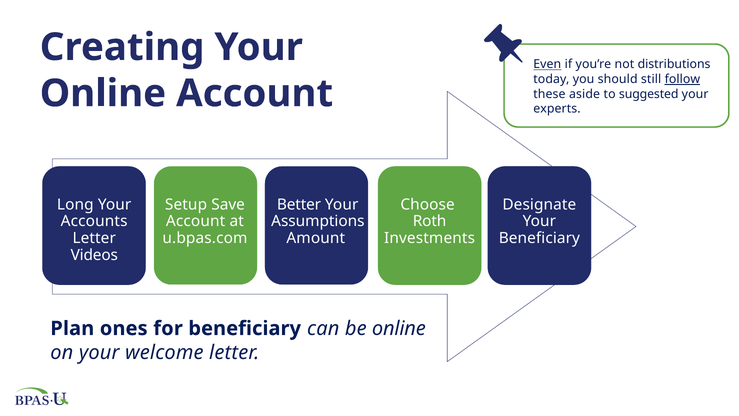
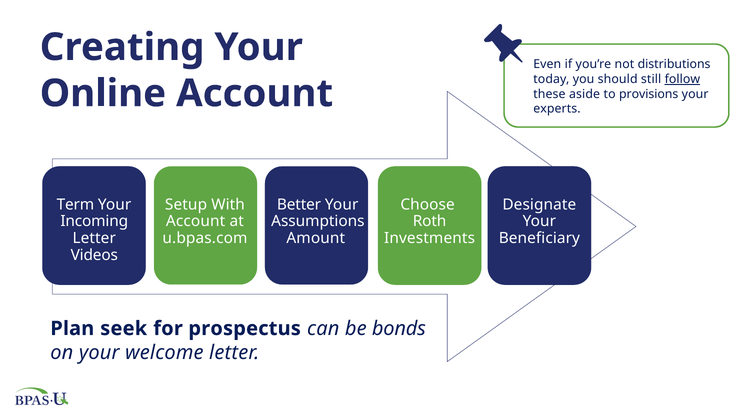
Even underline: present -> none
suggested: suggested -> provisions
Long: Long -> Term
Save: Save -> With
Accounts: Accounts -> Incoming
ones: ones -> seek
for beneficiary: beneficiary -> prospectus
be online: online -> bonds
